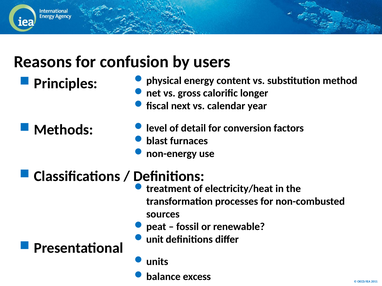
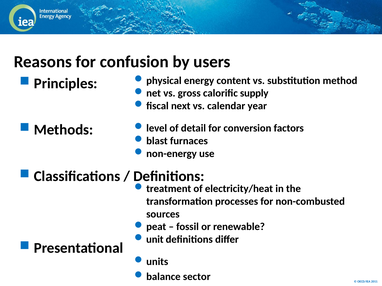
longer: longer -> supply
excess: excess -> sector
